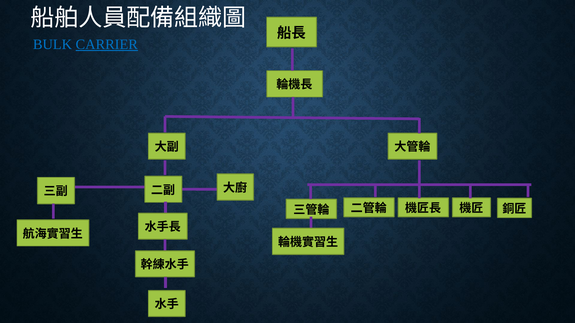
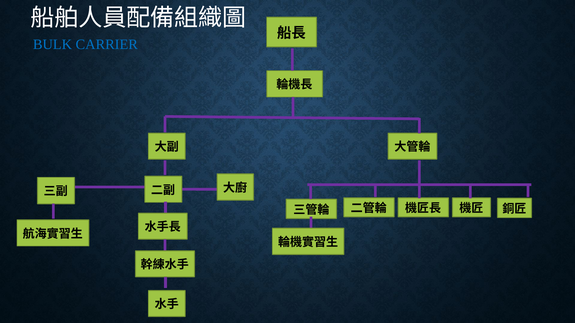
CARRIER underline: present -> none
